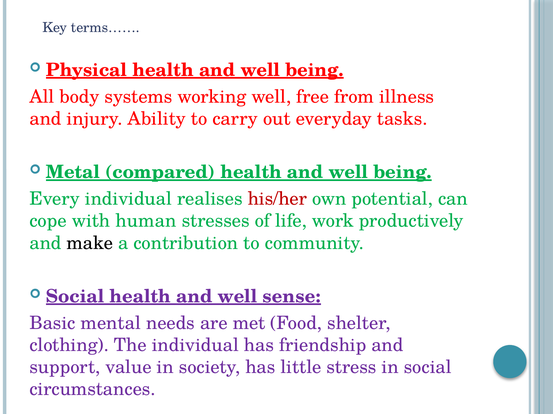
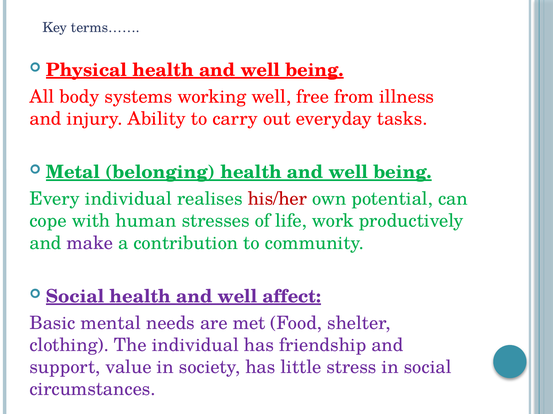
compared: compared -> belonging
make colour: black -> purple
sense: sense -> affect
